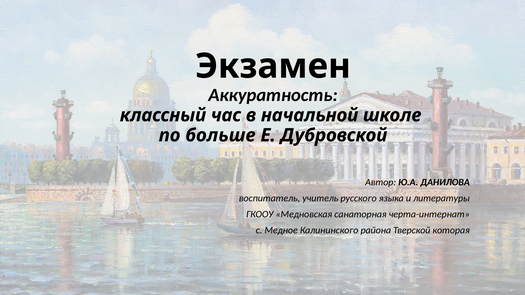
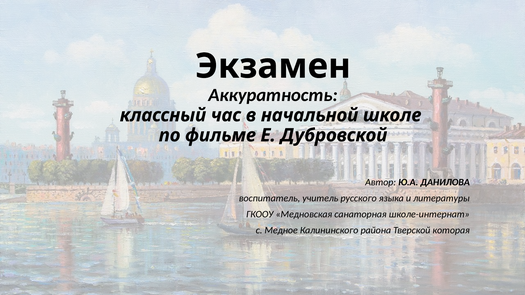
больше: больше -> фильме
черта-интернат: черта-интернат -> школе-интернат
